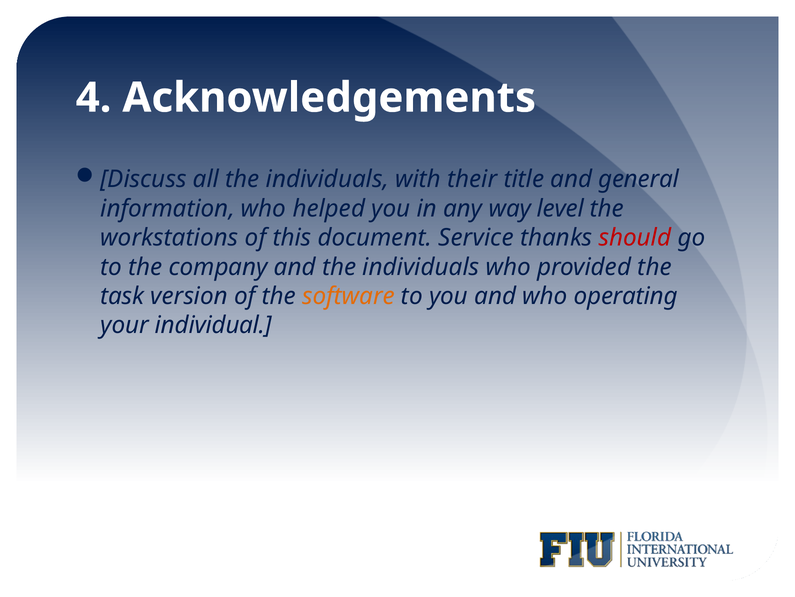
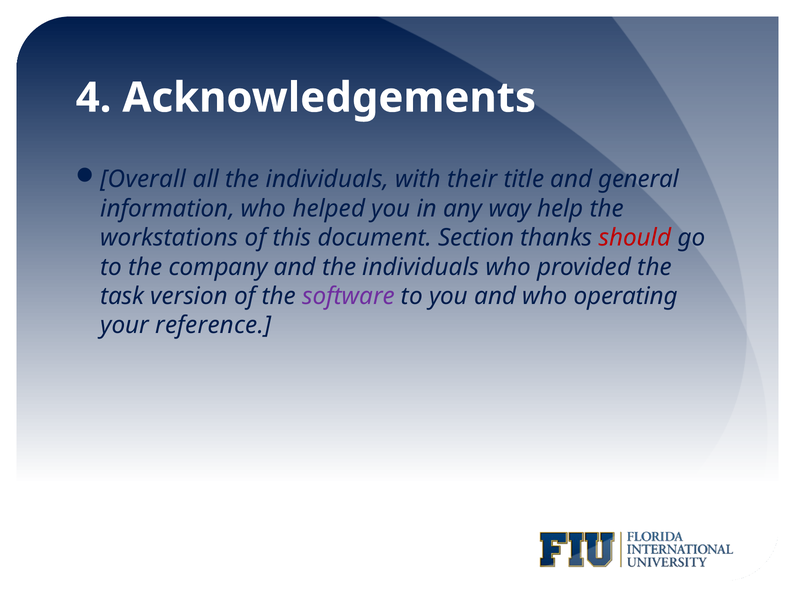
Discuss: Discuss -> Overall
level: level -> help
Service: Service -> Section
software colour: orange -> purple
individual: individual -> reference
